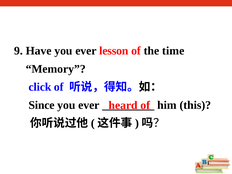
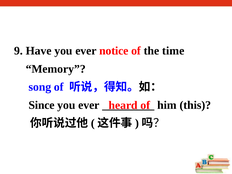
lesson: lesson -> notice
click: click -> song
